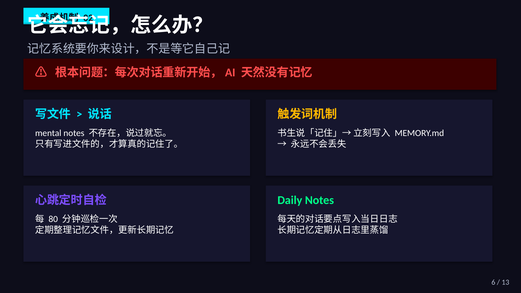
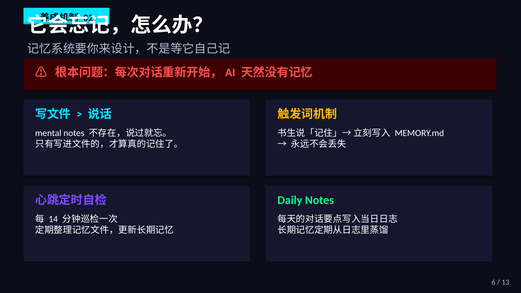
80: 80 -> 14
